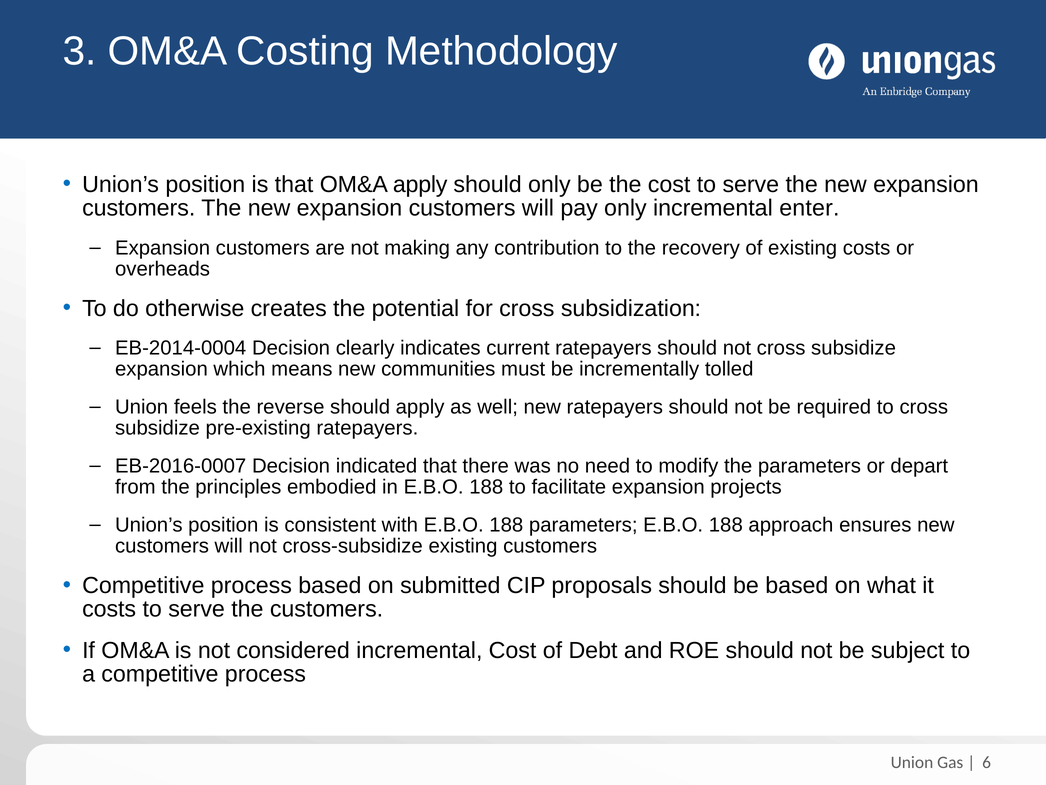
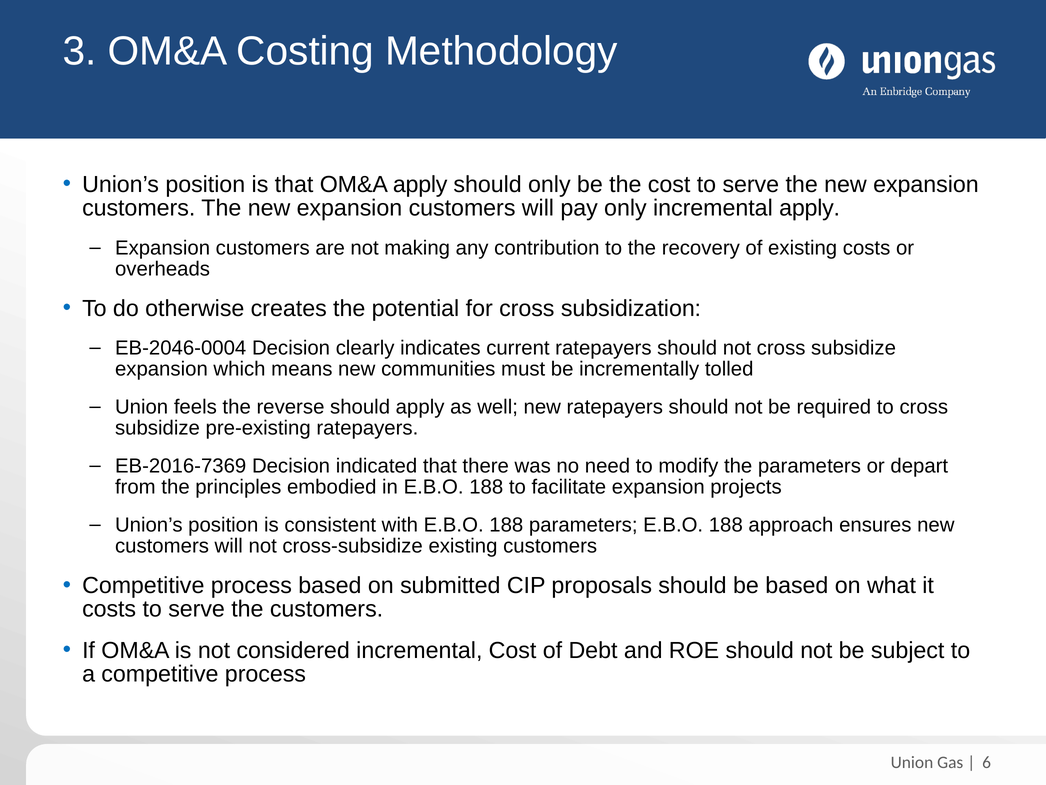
incremental enter: enter -> apply
EB-2014-0004: EB-2014-0004 -> EB-2046-0004
EB-2016-0007: EB-2016-0007 -> EB-2016-7369
